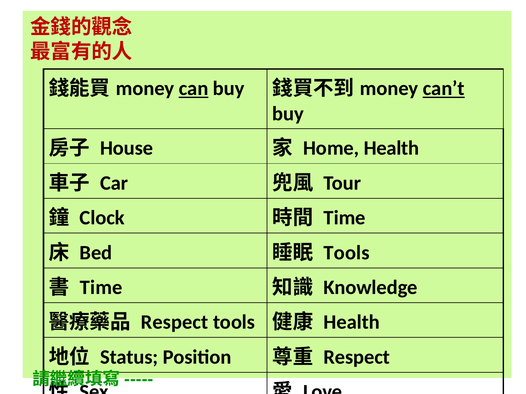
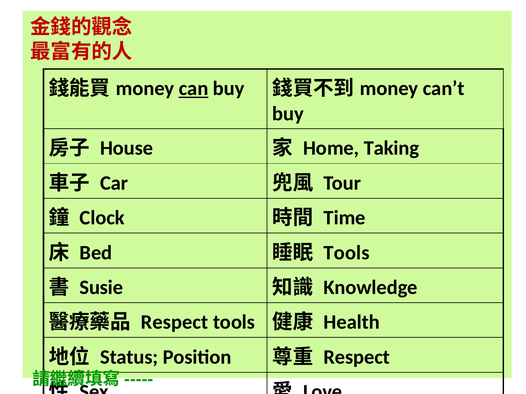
can’t underline: present -> none
Home Health: Health -> Taking
Time at (101, 288): Time -> Susie
